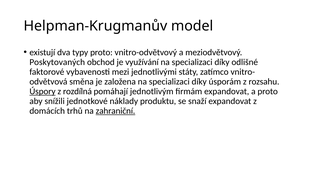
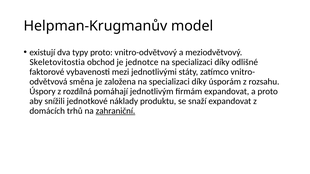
Poskytovaných: Poskytovaných -> Skeletovitostia
využívání: využívání -> jednotce
Úspory underline: present -> none
